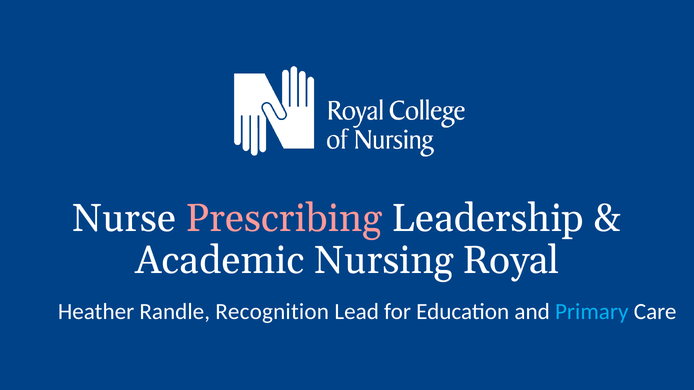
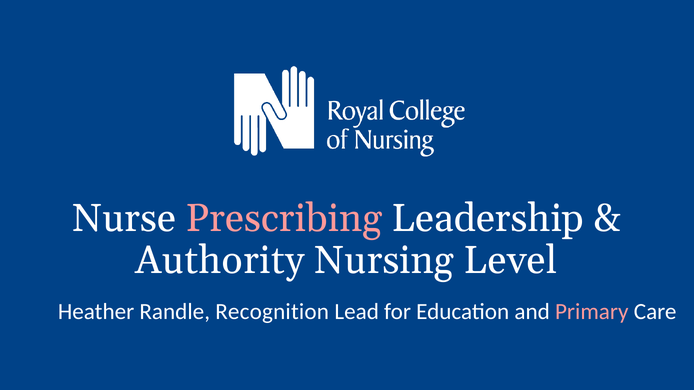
Academic: Academic -> Authority
Royal: Royal -> Level
Primary colour: light blue -> pink
